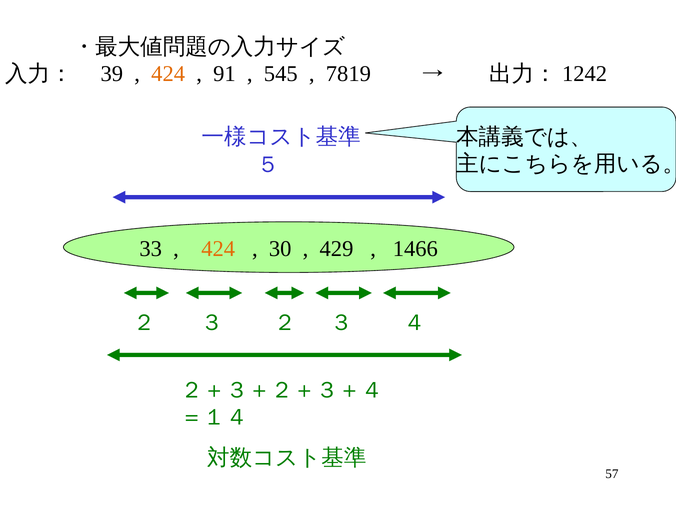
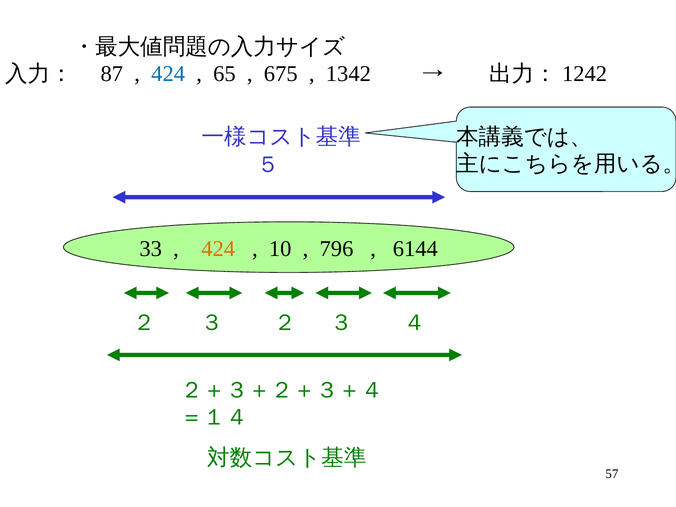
39: 39 -> 87
424 at (168, 74) colour: orange -> blue
91: 91 -> 65
545: 545 -> 675
7819: 7819 -> 1342
30: 30 -> 10
429: 429 -> 796
1466: 1466 -> 6144
